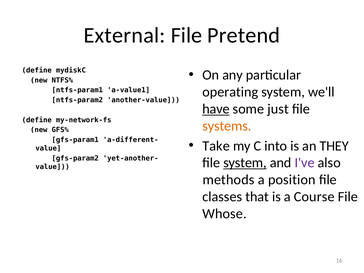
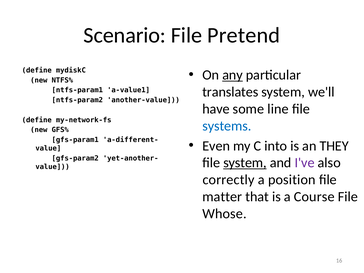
External: External -> Scenario
any underline: none -> present
operating: operating -> translates
have underline: present -> none
just: just -> line
systems colour: orange -> blue
Take: Take -> Even
methods: methods -> correctly
classes: classes -> matter
